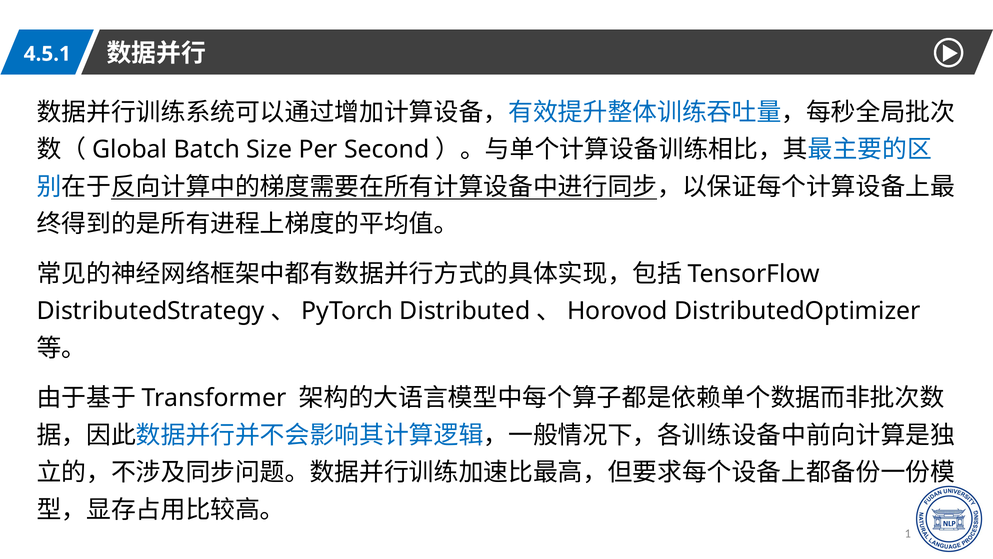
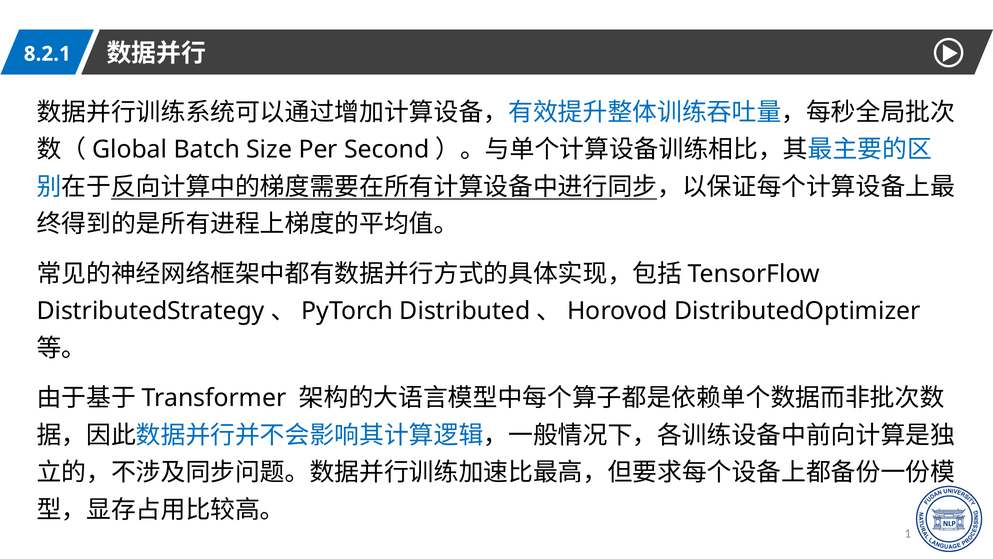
4.5.1: 4.5.1 -> 8.2.1
